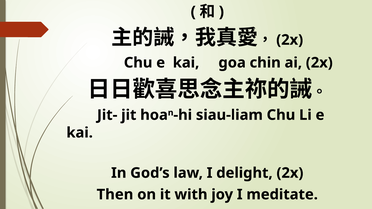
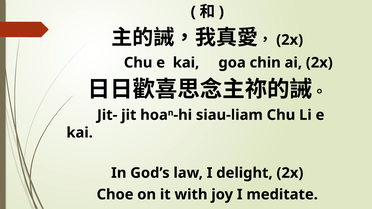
Then: Then -> Choe
